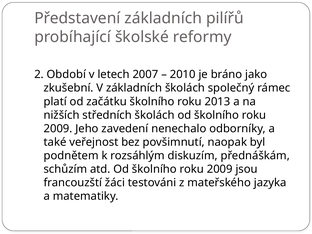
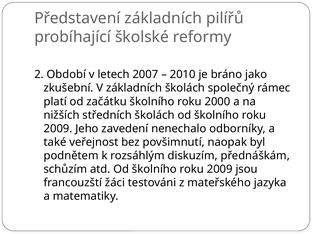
2013: 2013 -> 2000
